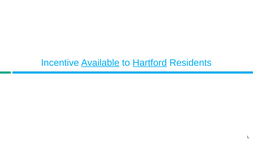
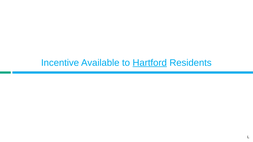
Available underline: present -> none
